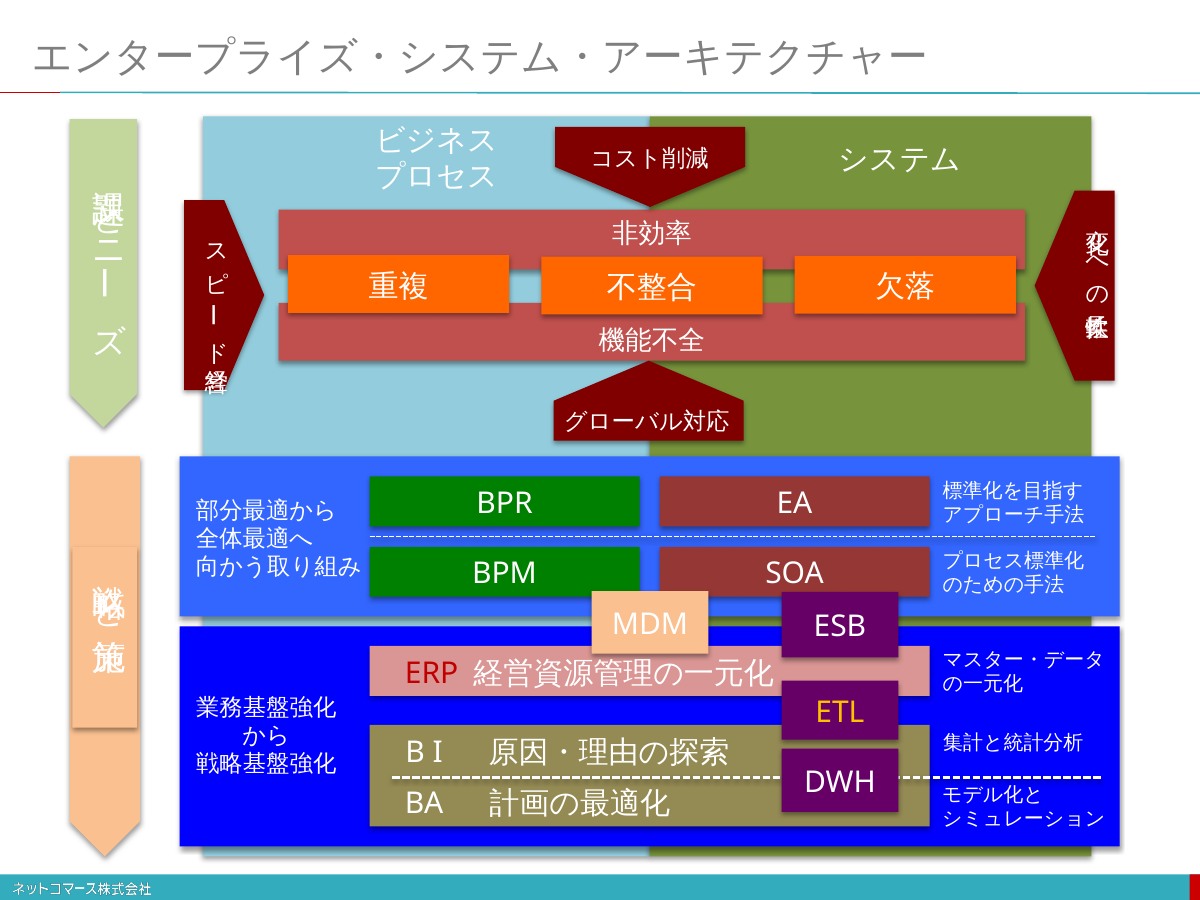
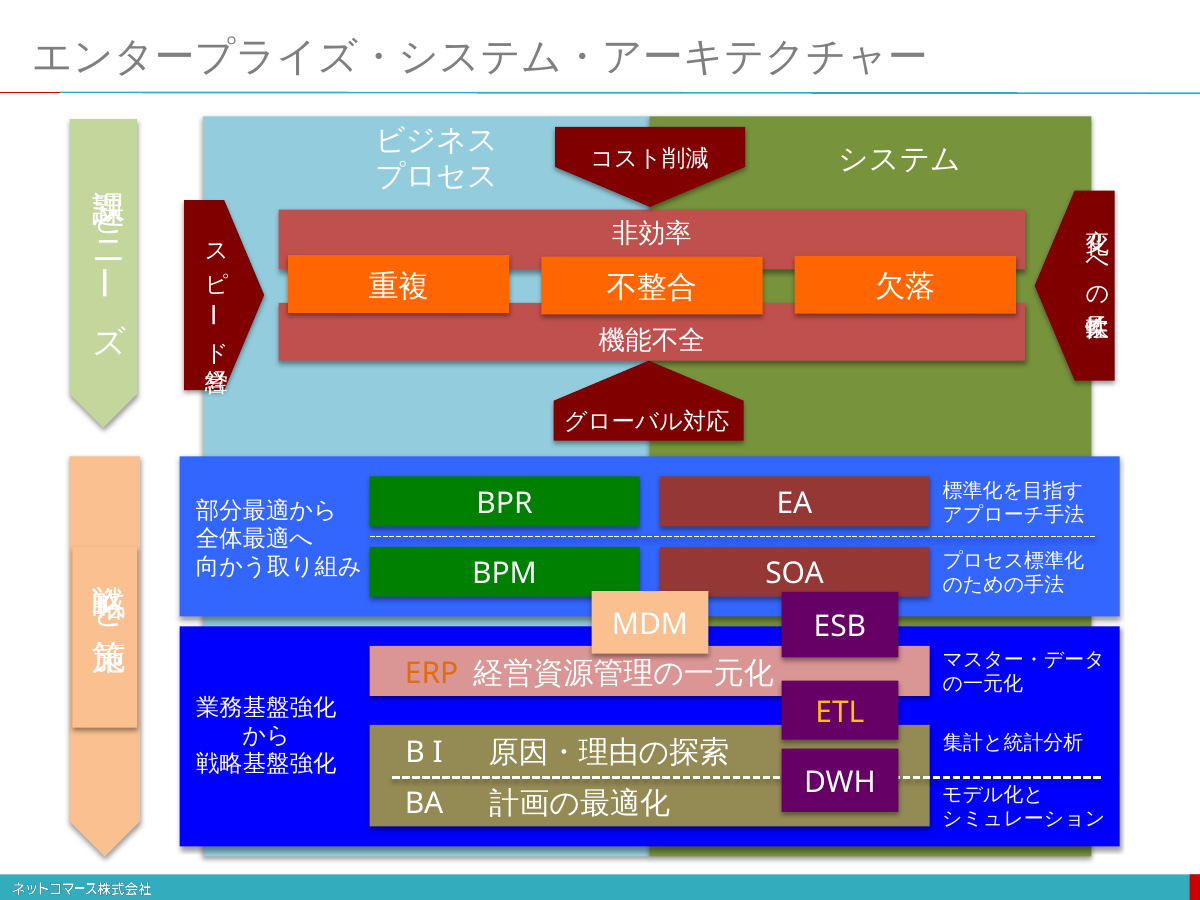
ERP colour: red -> orange
